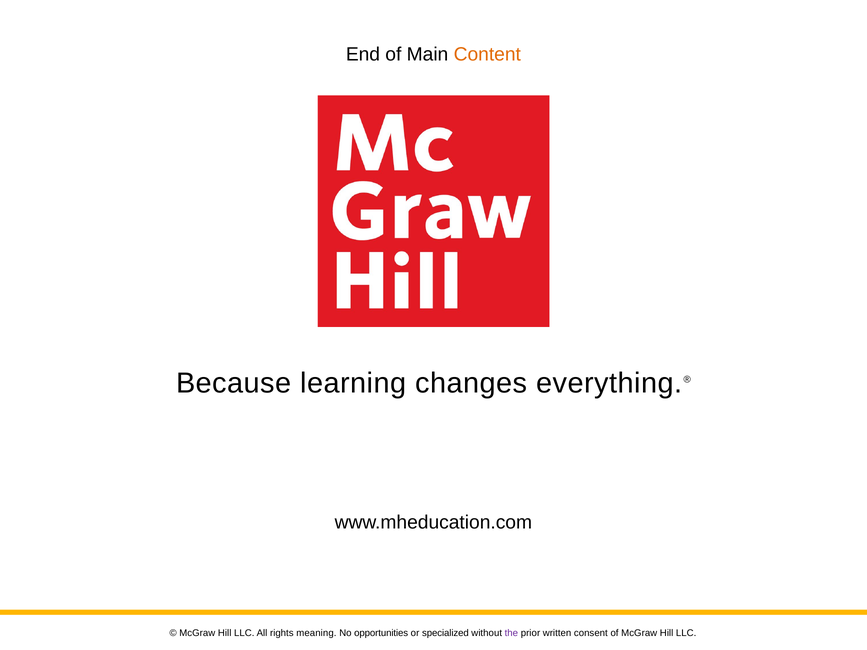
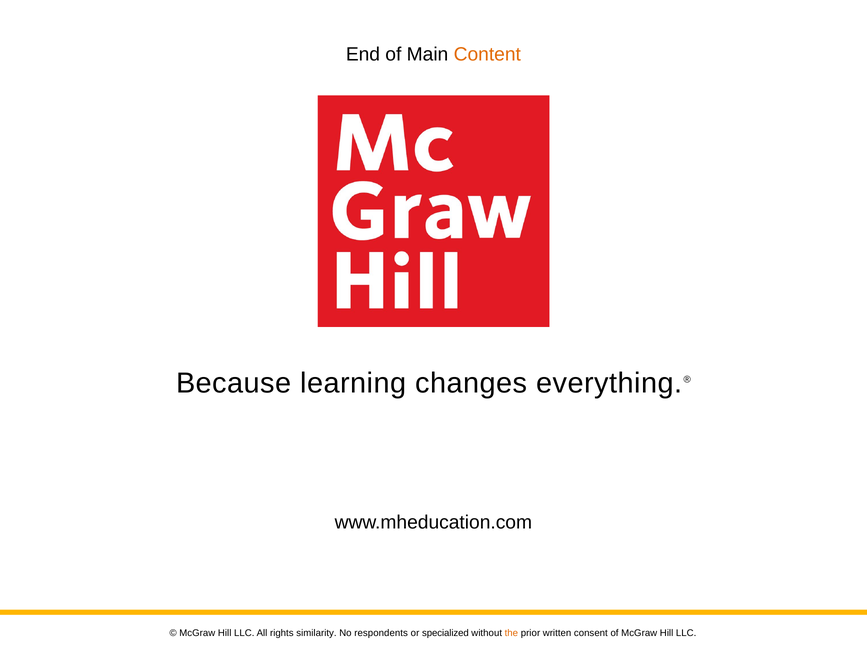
meaning: meaning -> similarity
opportunities: opportunities -> respondents
the colour: purple -> orange
